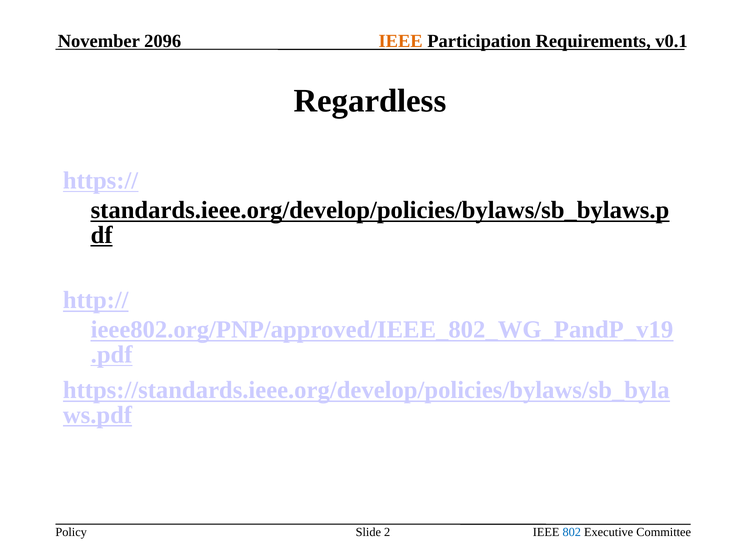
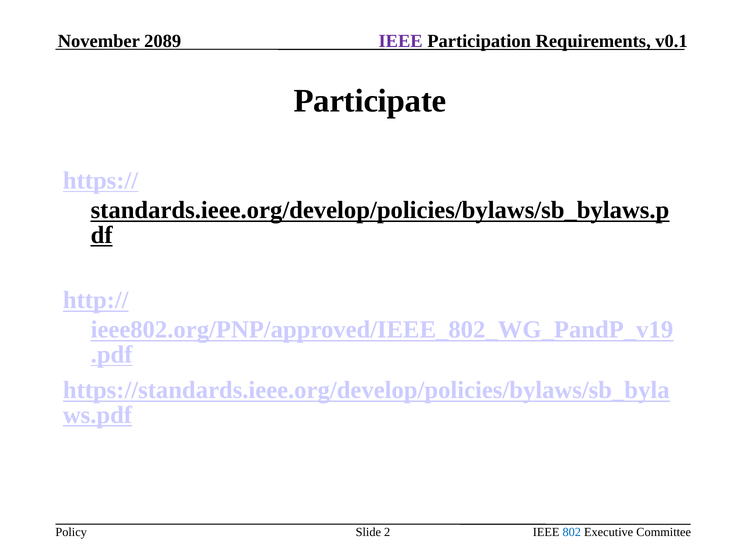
2096: 2096 -> 2089
IEEE at (401, 41) colour: orange -> purple
Regardless: Regardless -> Participate
